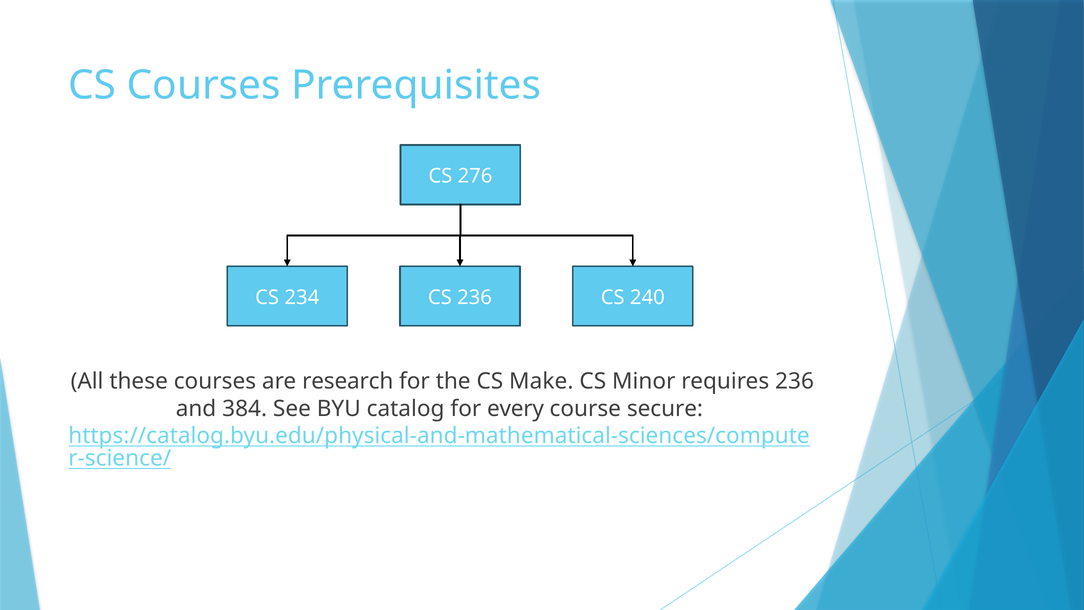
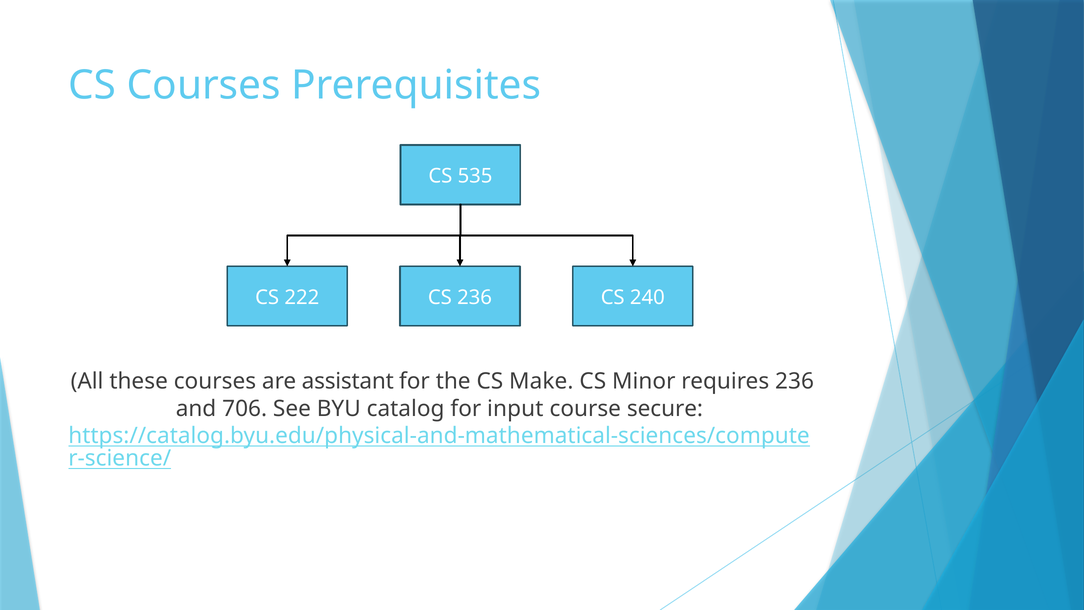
276: 276 -> 535
234: 234 -> 222
research: research -> assistant
384: 384 -> 706
every: every -> input
